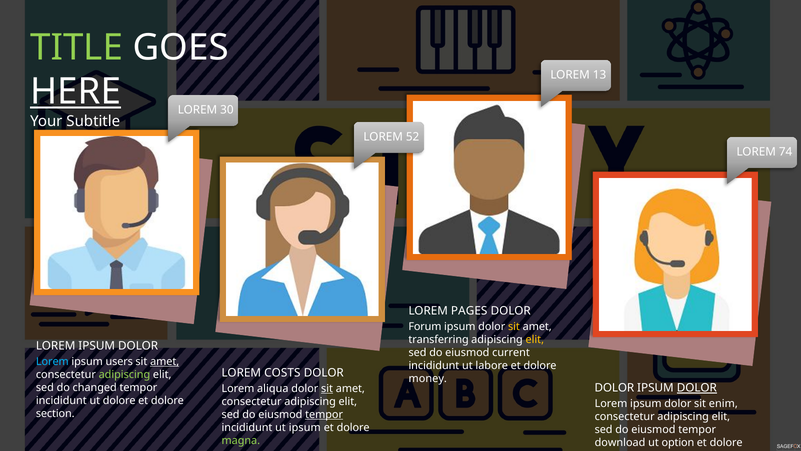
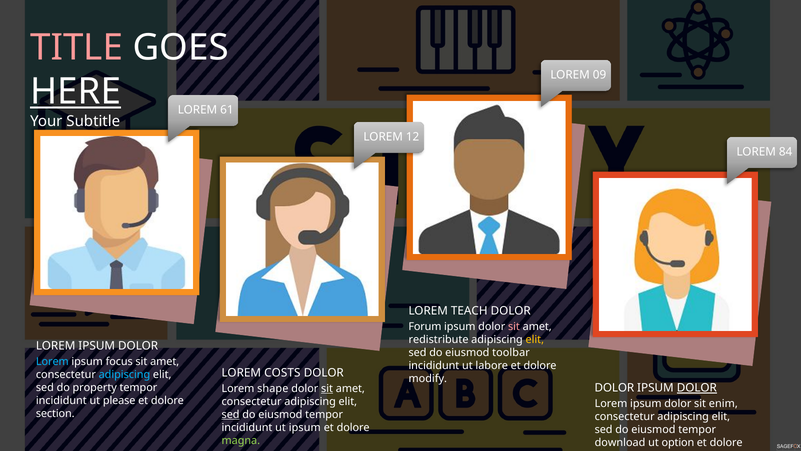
TITLE colour: light green -> pink
13: 13 -> 09
30: 30 -> 61
52: 52 -> 12
74: 74 -> 84
PAGES: PAGES -> TEACH
sit at (514, 326) colour: yellow -> pink
transferring: transferring -> redistribute
current: current -> toolbar
users: users -> focus
amet at (165, 361) underline: present -> none
adipiscing at (124, 374) colour: light green -> light blue
money: money -> modify
changed: changed -> property
aliqua: aliqua -> shape
ut dolore: dolore -> please
sed at (231, 414) underline: none -> present
tempor at (324, 414) underline: present -> none
